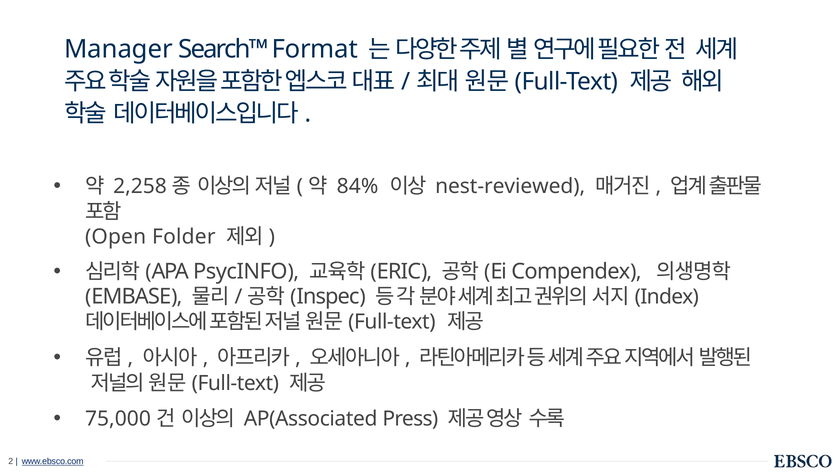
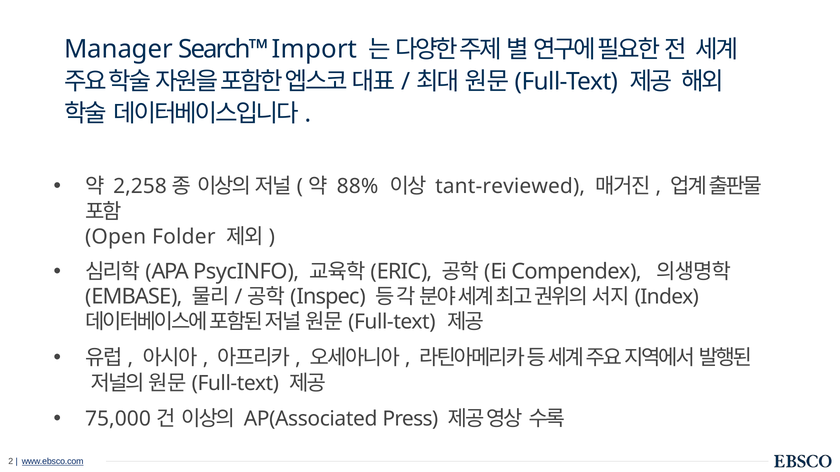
Format: Format -> Import
84%: 84% -> 88%
nest-reviewed: nest-reviewed -> tant-reviewed
